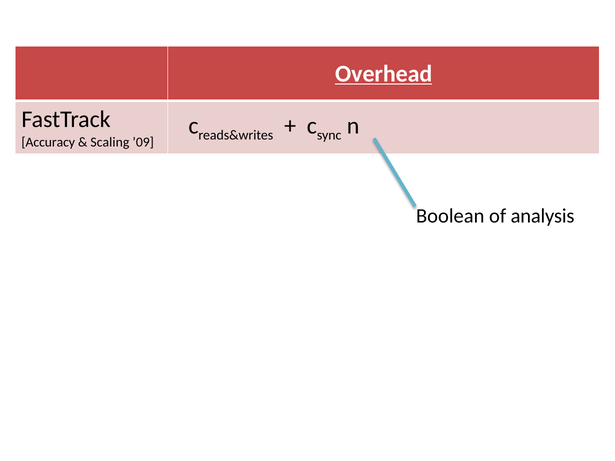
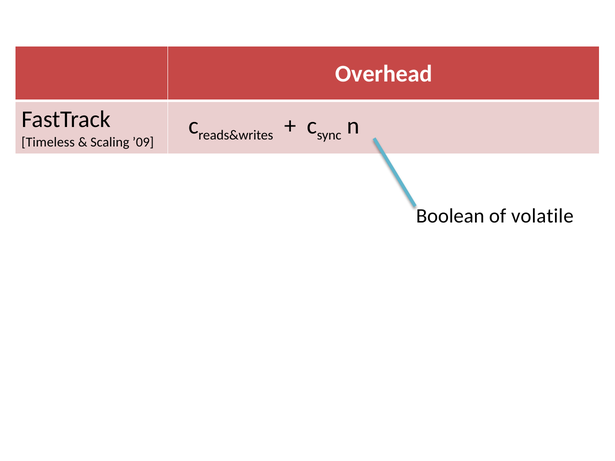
Overhead underline: present -> none
Accuracy: Accuracy -> Timeless
analysis: analysis -> volatile
